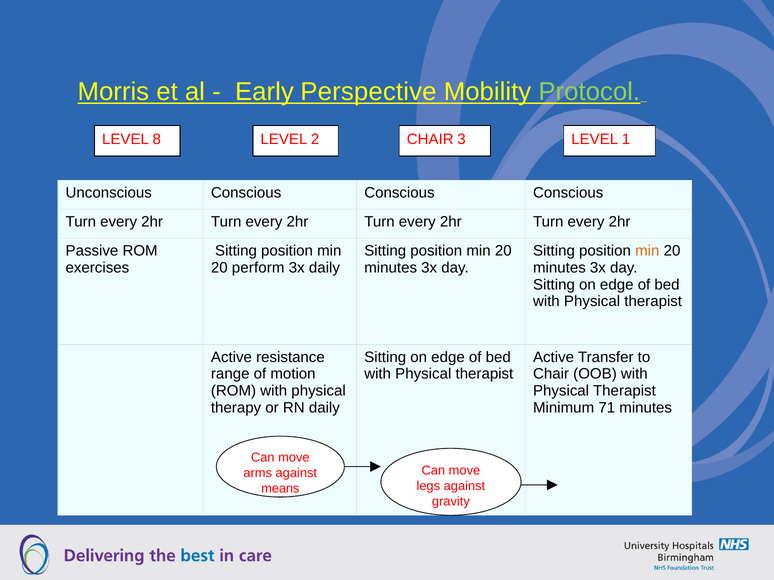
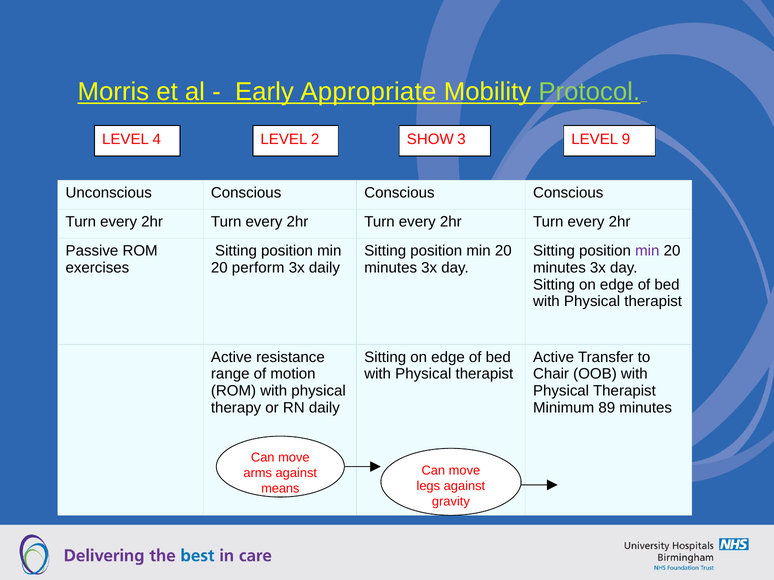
Perspective: Perspective -> Appropriate
8: 8 -> 4
2 CHAIR: CHAIR -> SHOW
1: 1 -> 9
min at (647, 251) colour: orange -> purple
71: 71 -> 89
